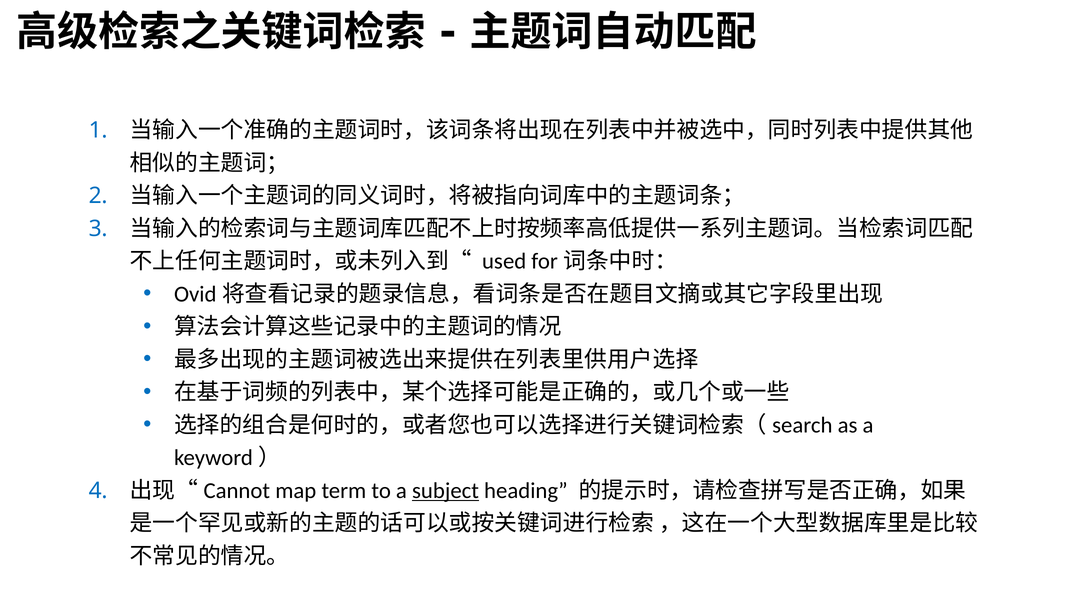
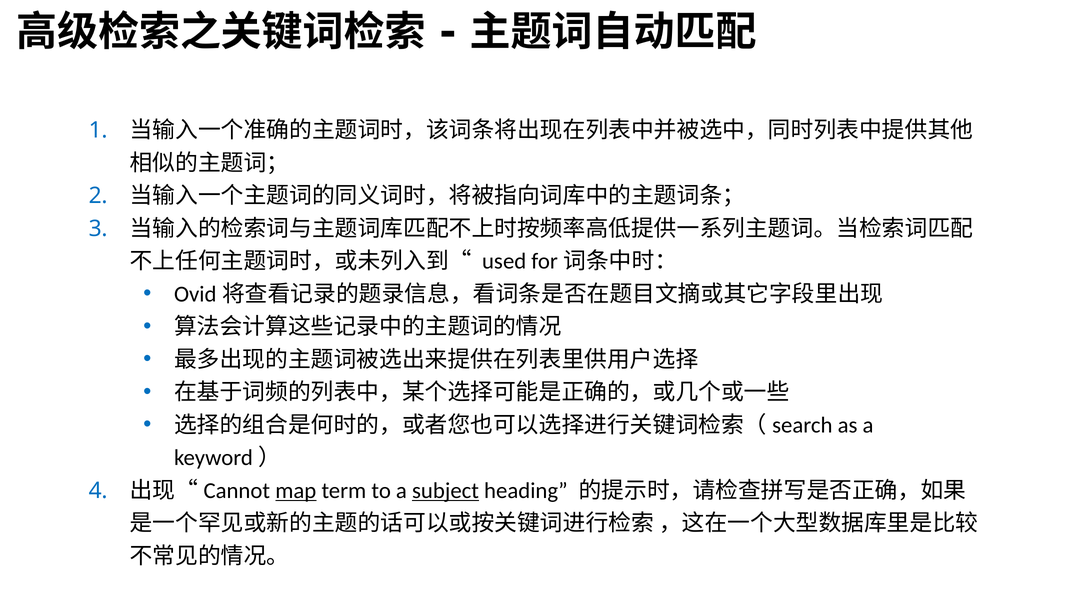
map underline: none -> present
